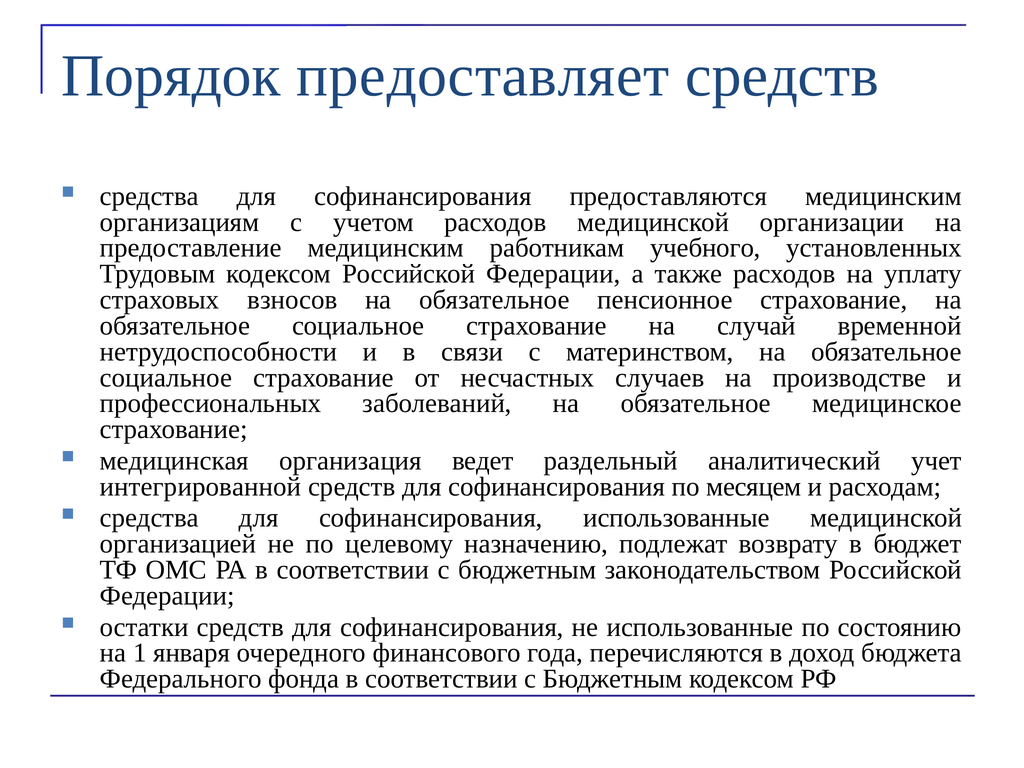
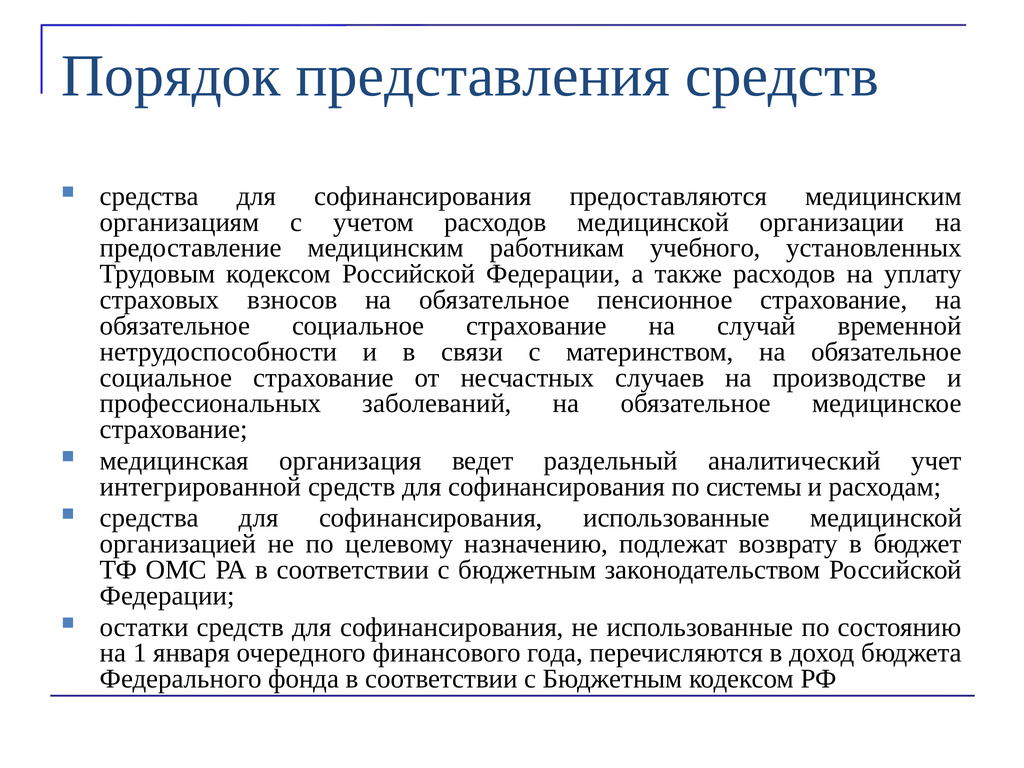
предоставляет: предоставляет -> представления
месяцем: месяцем -> системы
